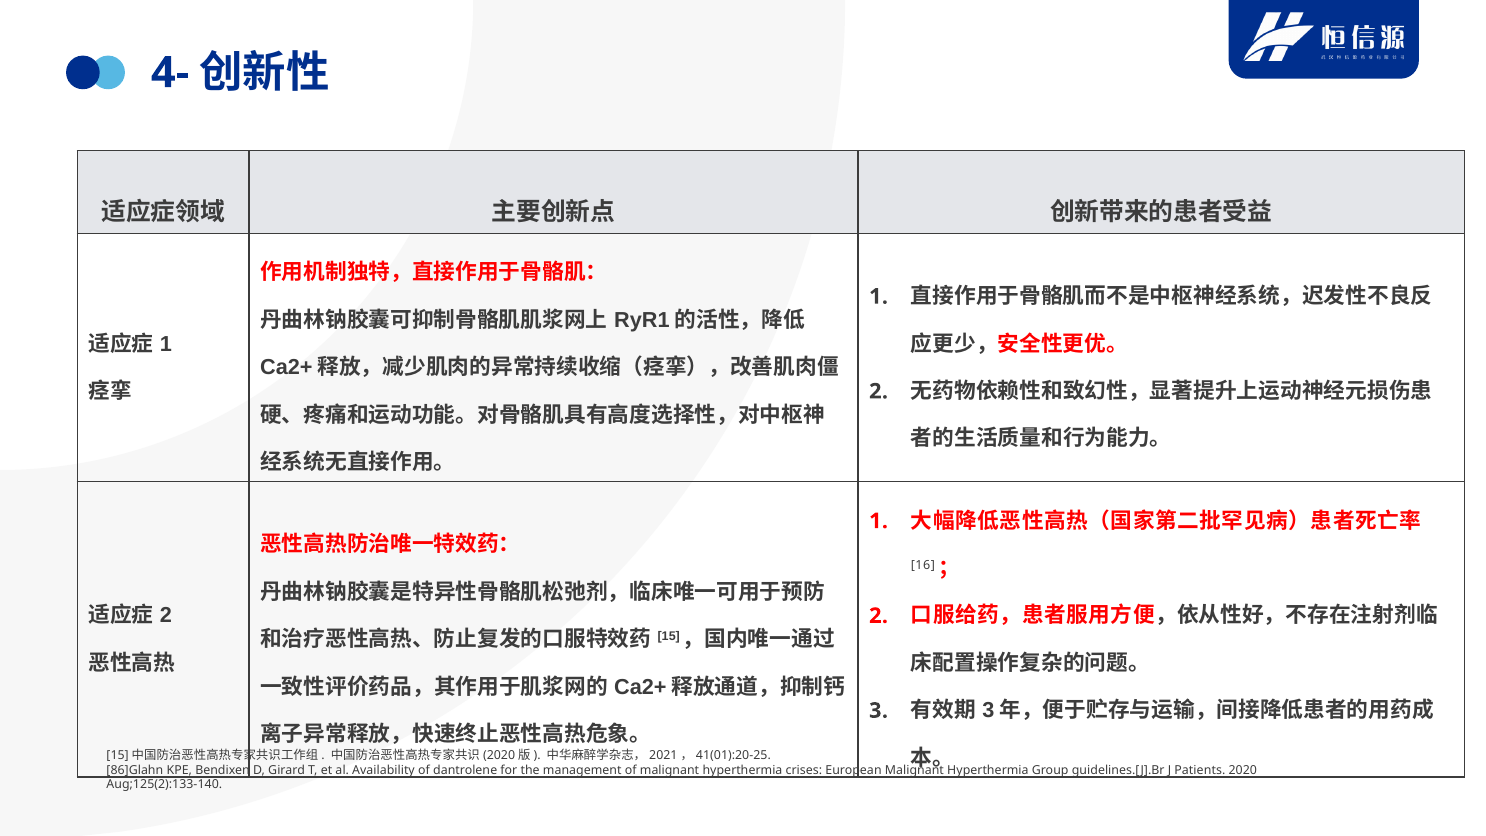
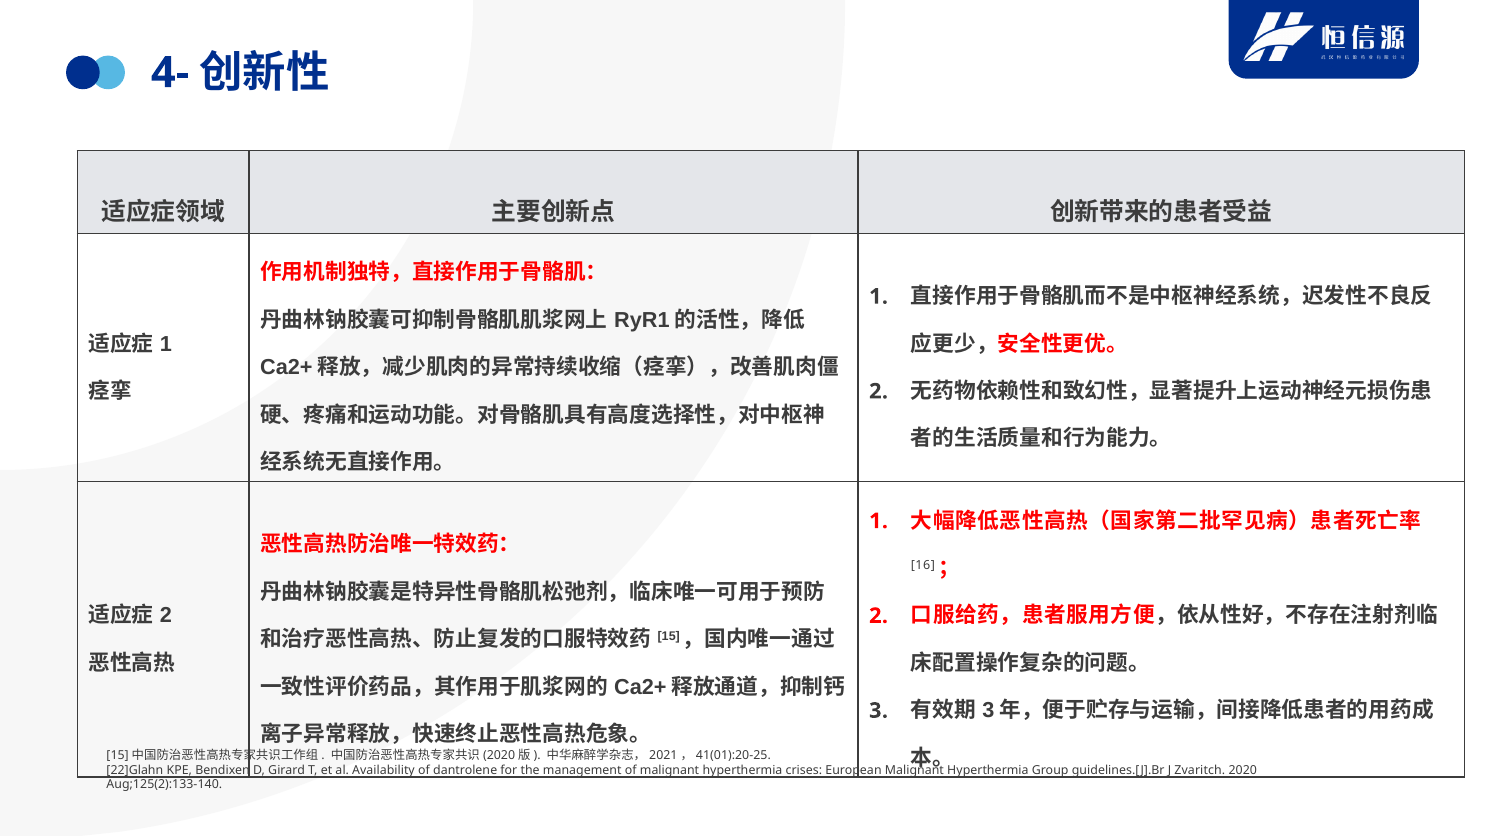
86]Glahn: 86]Glahn -> 22]Glahn
Patients: Patients -> Zvaritch
